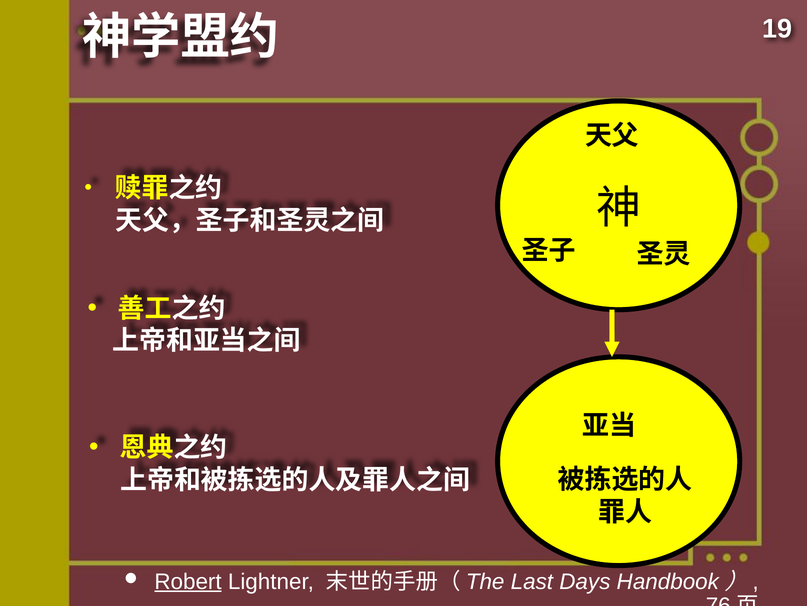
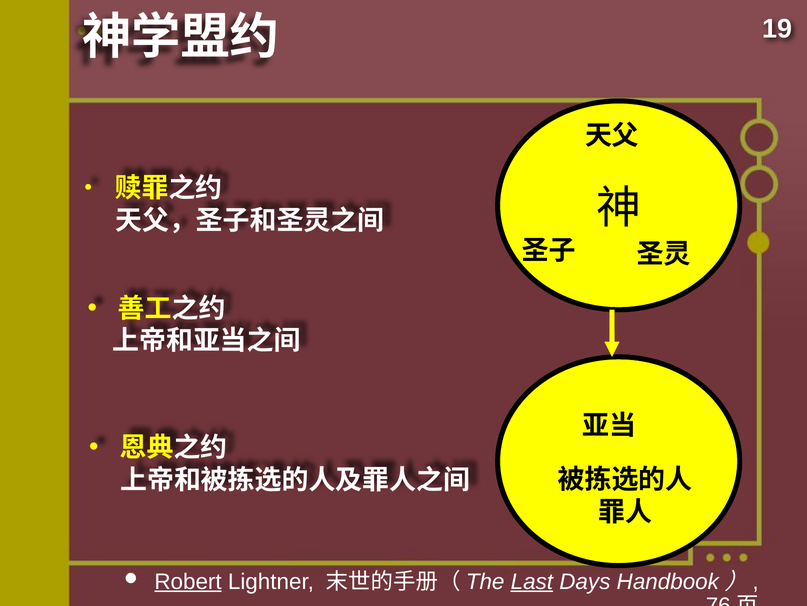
Last underline: none -> present
